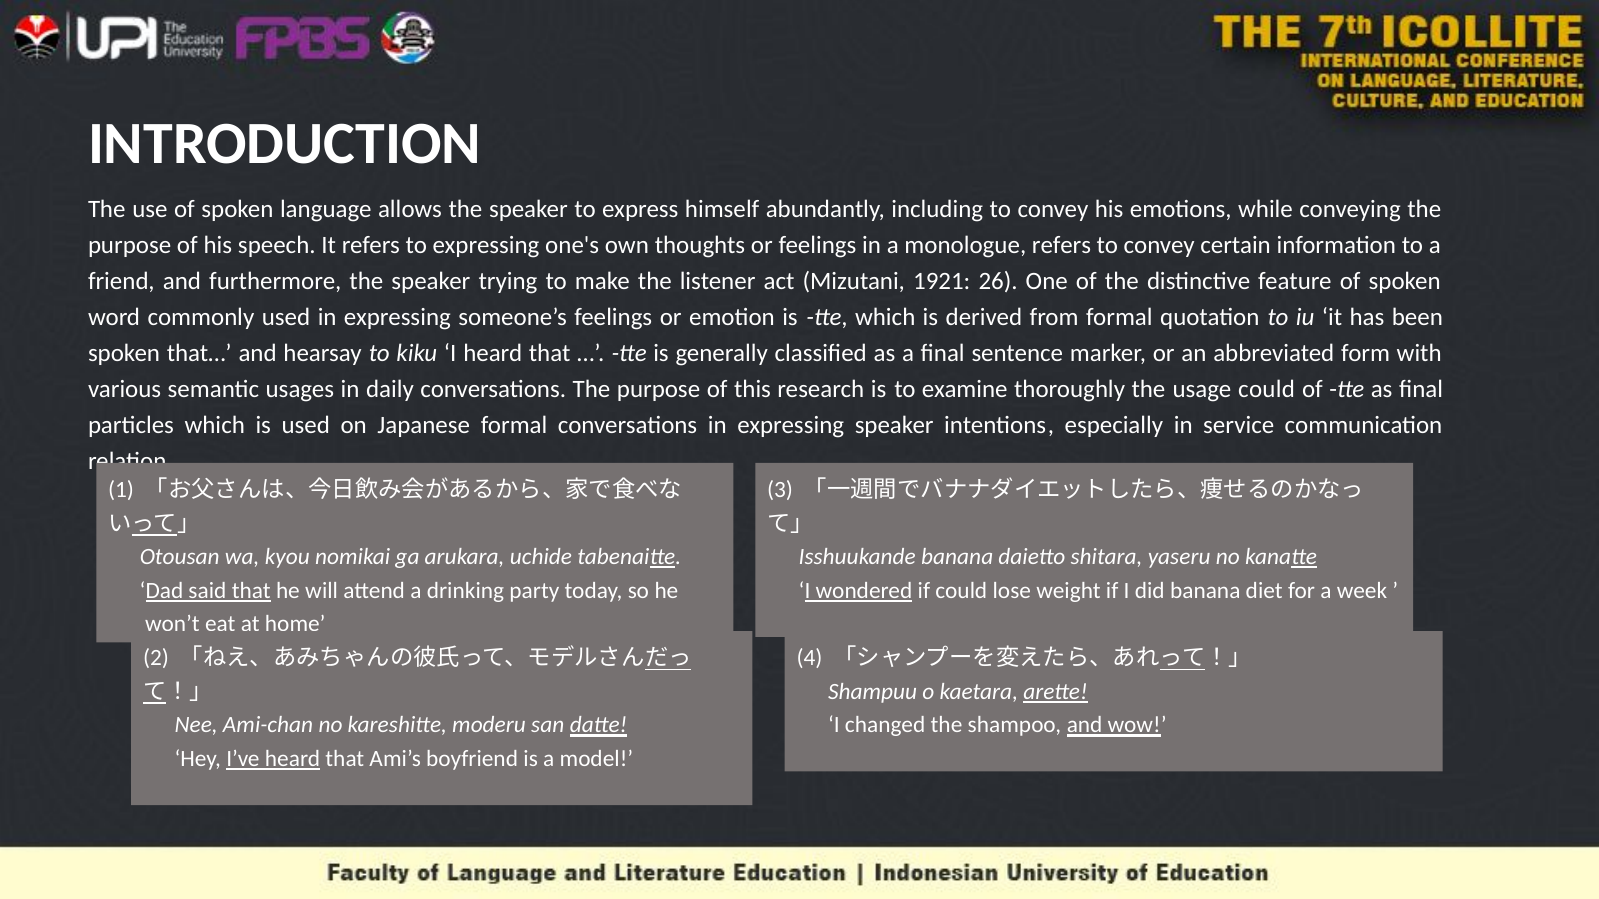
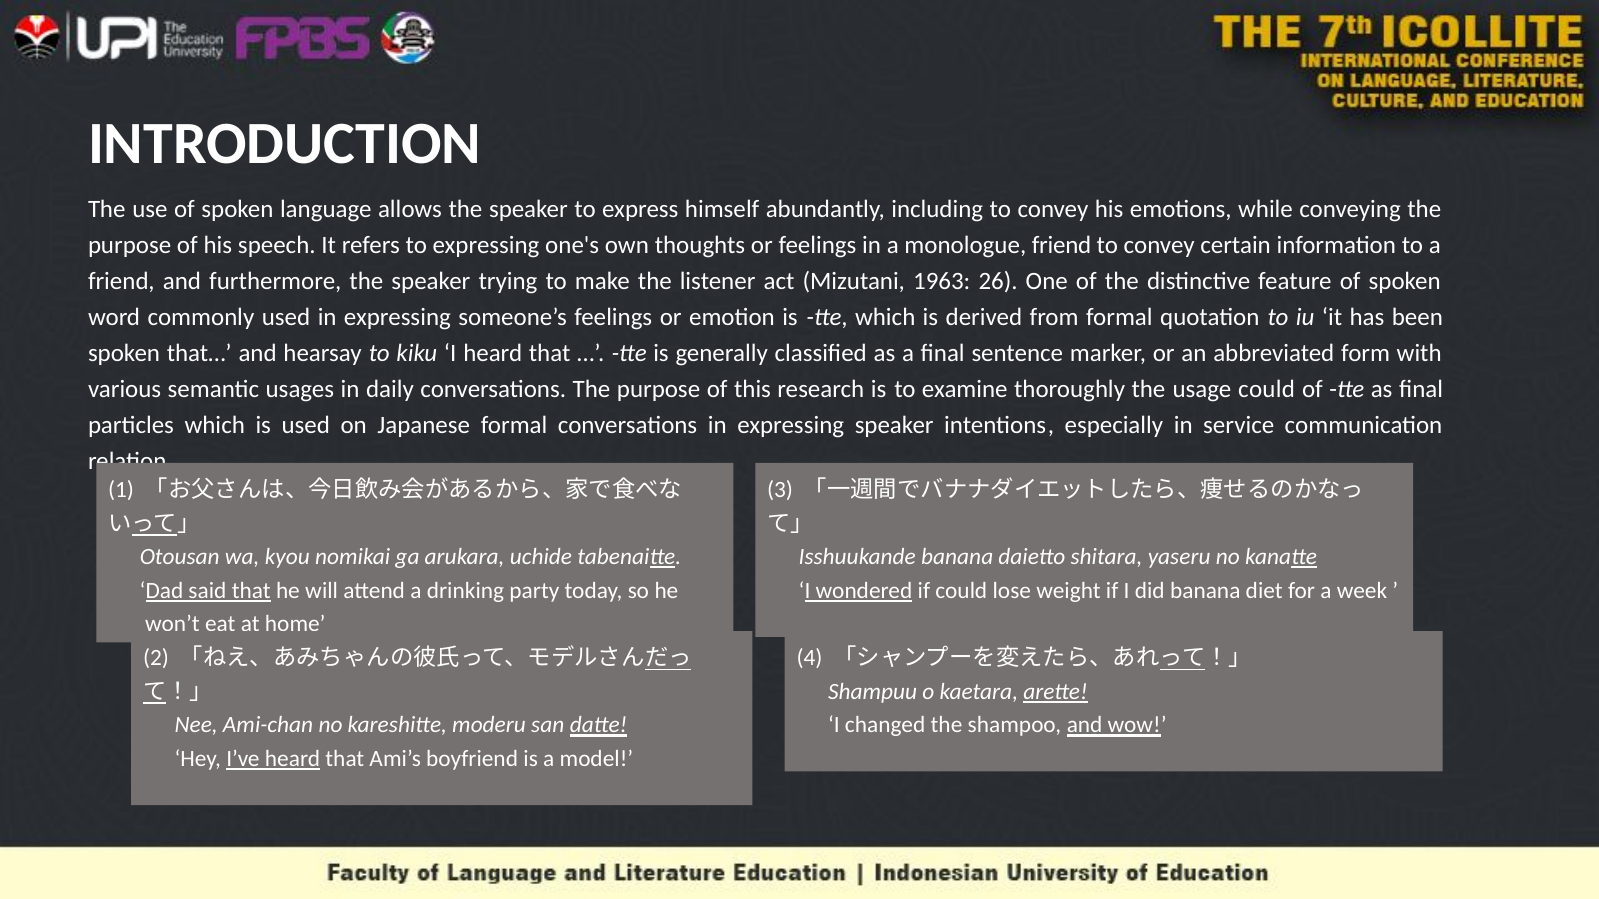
monologue refers: refers -> friend
1921: 1921 -> 1963
